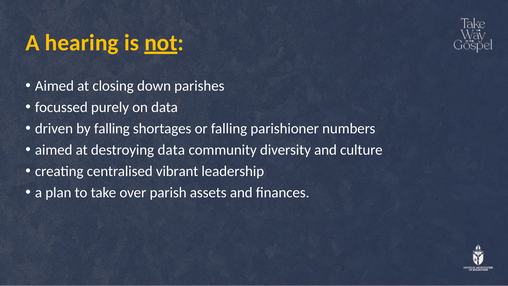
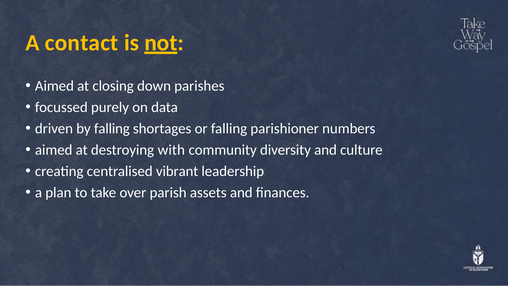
hearing: hearing -> contact
destroying data: data -> with
